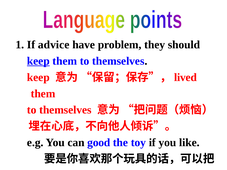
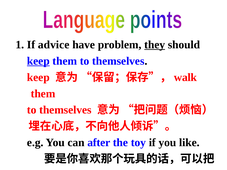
they underline: none -> present
lived: lived -> walk
good: good -> after
